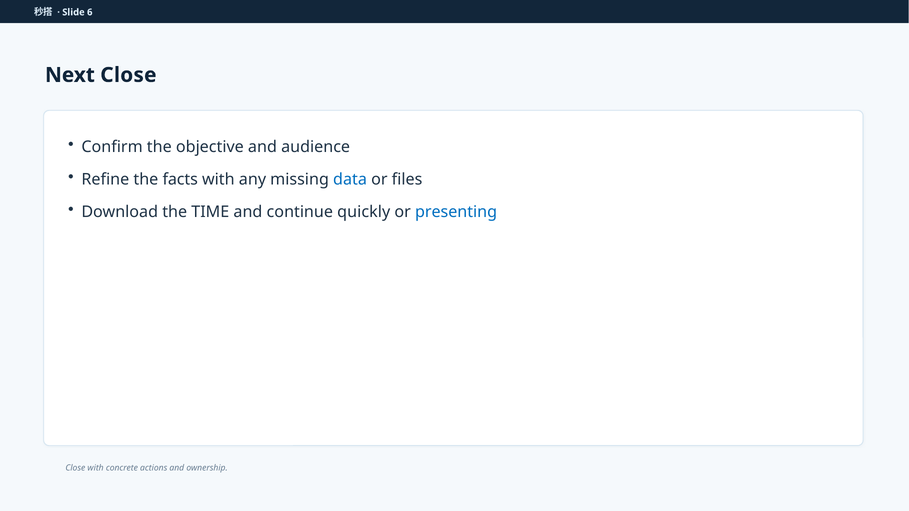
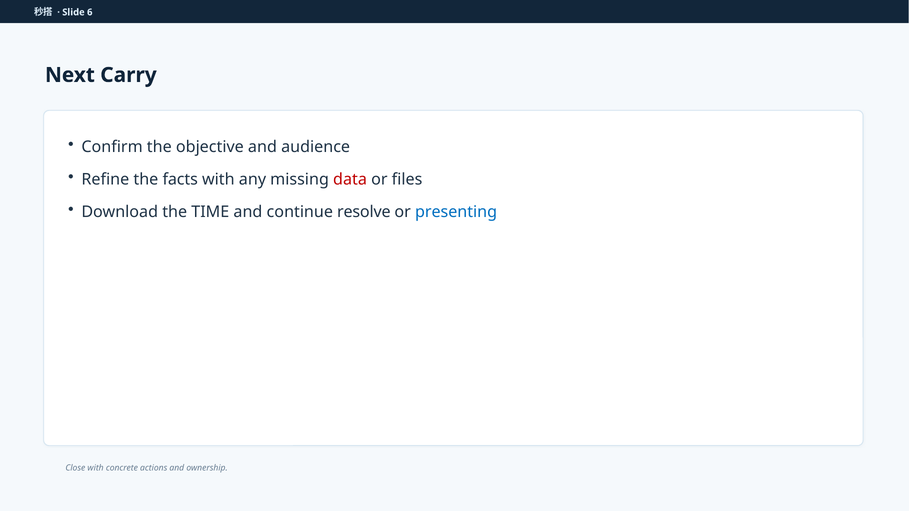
Next Close: Close -> Carry
data colour: blue -> red
quickly: quickly -> resolve
